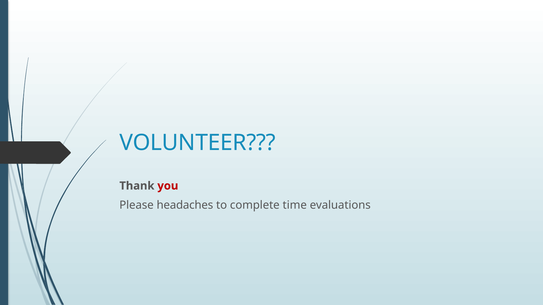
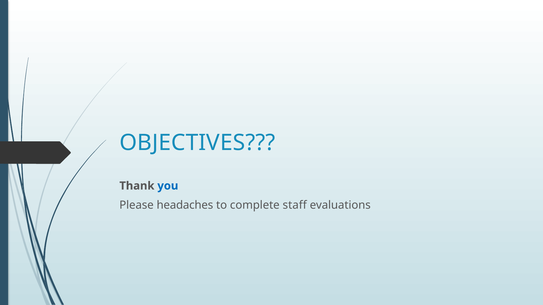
VOLUNTEER: VOLUNTEER -> OBJECTIVES
you colour: red -> blue
time: time -> staff
